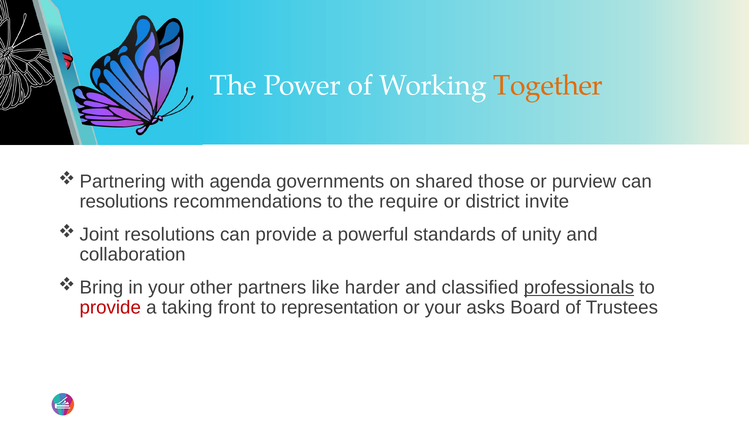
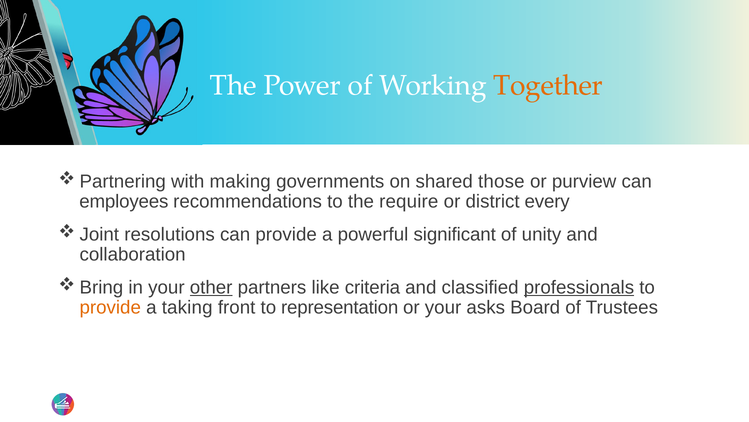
agenda: agenda -> making
resolutions at (124, 201): resolutions -> employees
invite: invite -> every
standards: standards -> significant
other underline: none -> present
harder: harder -> criteria
provide at (110, 307) colour: red -> orange
